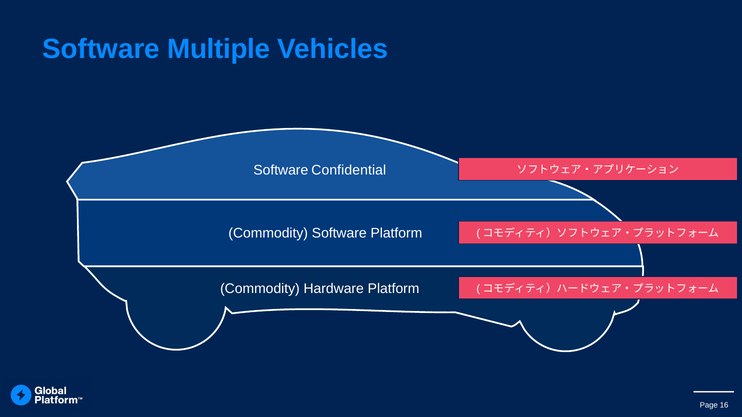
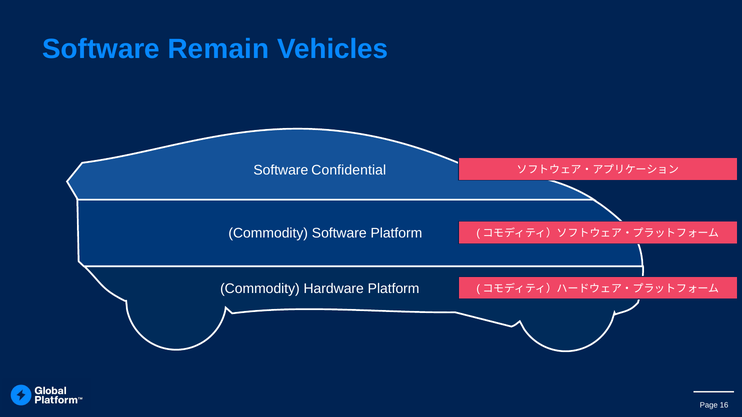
Multiple: Multiple -> Remain
